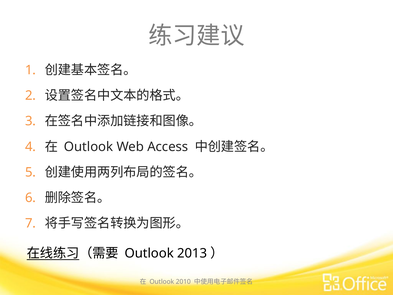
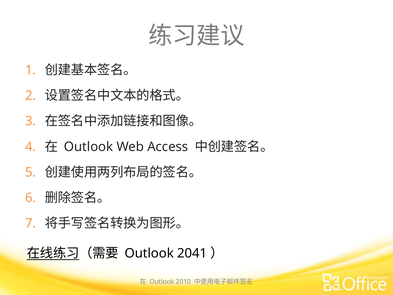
2013: 2013 -> 2041
